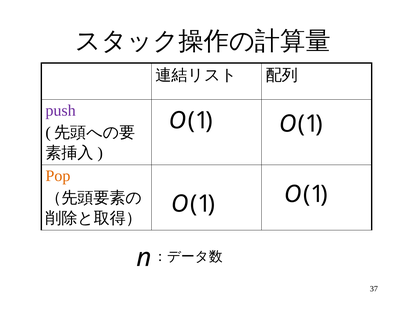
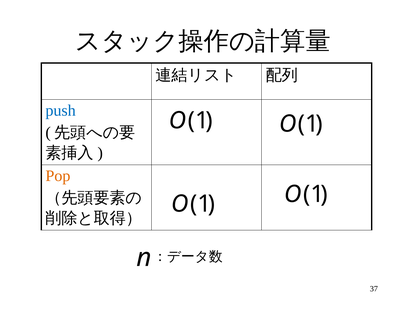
push colour: purple -> blue
